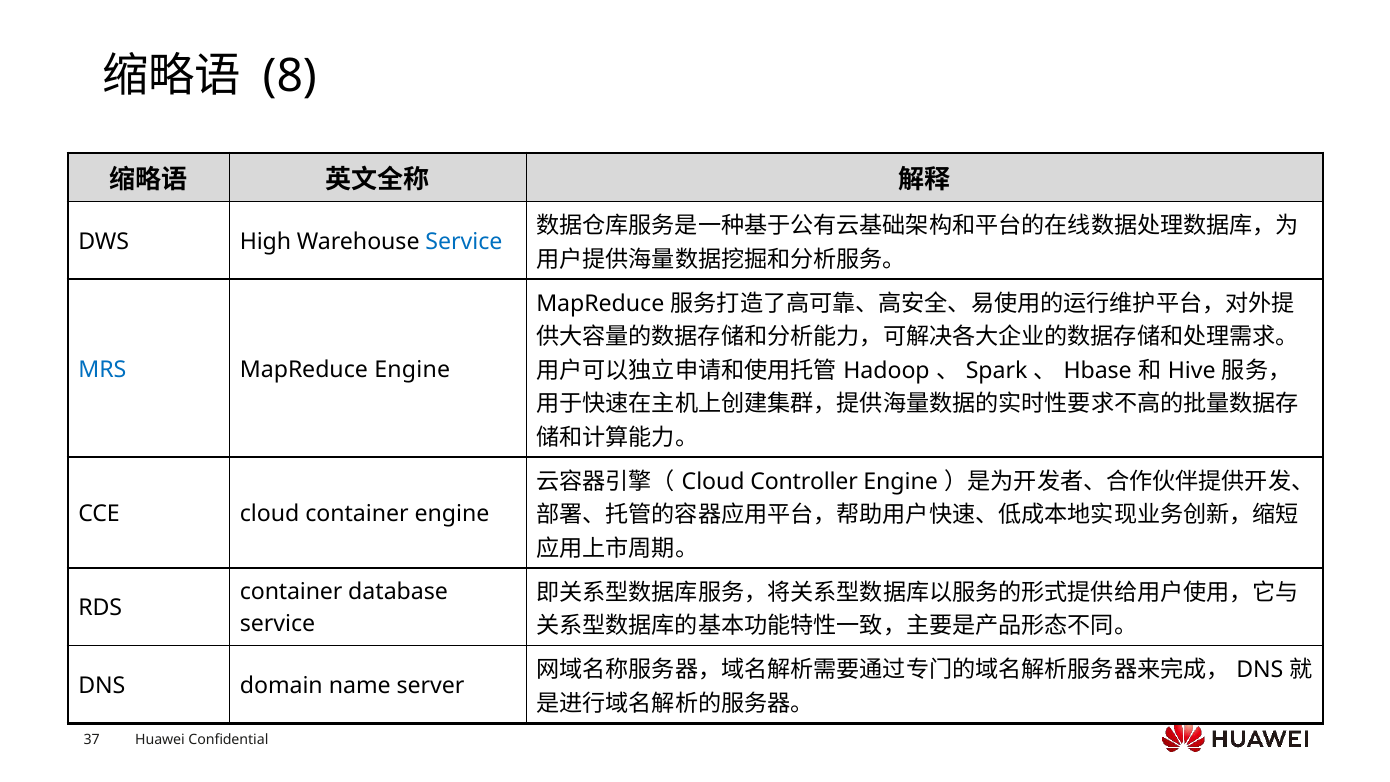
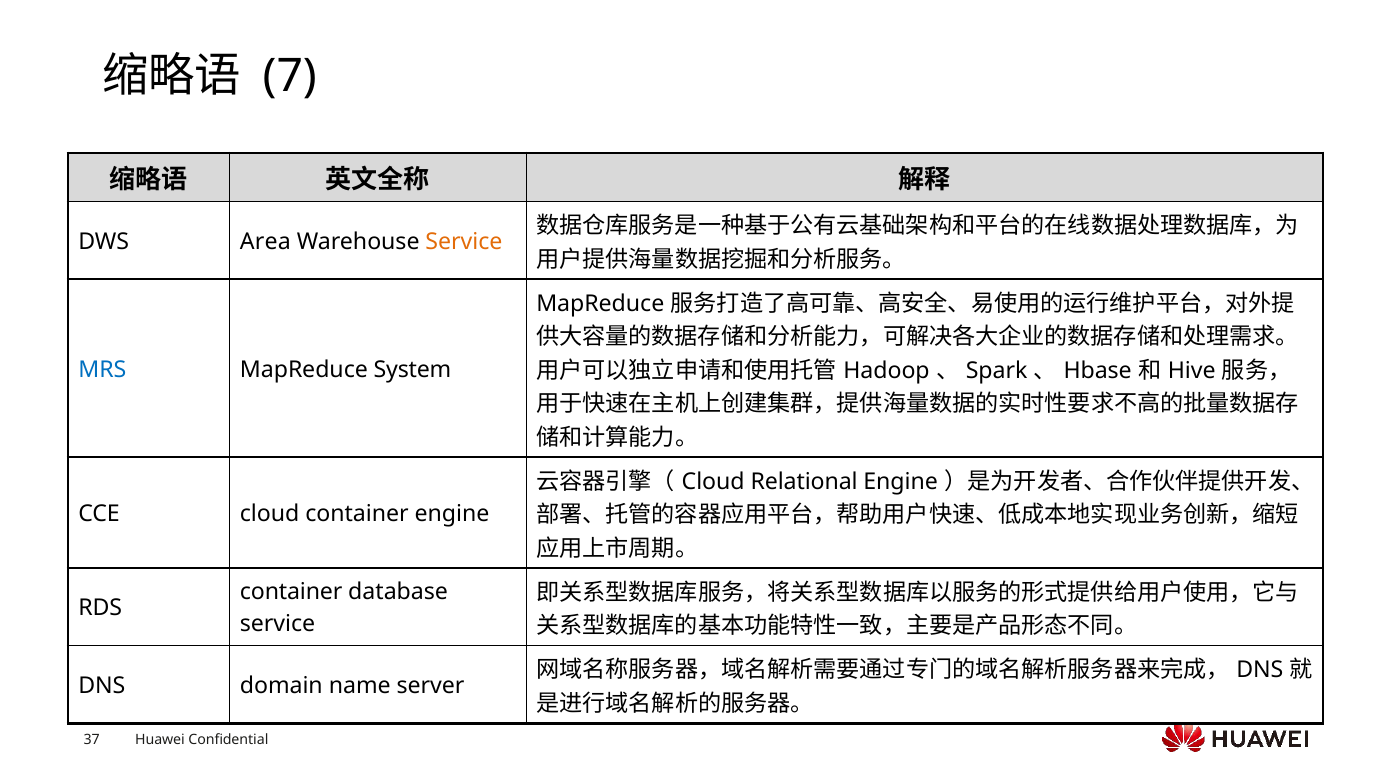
8: 8 -> 7
High: High -> Area
Service at (464, 242) colour: blue -> orange
MapReduce Engine: Engine -> System
Controller: Controller -> Relational
